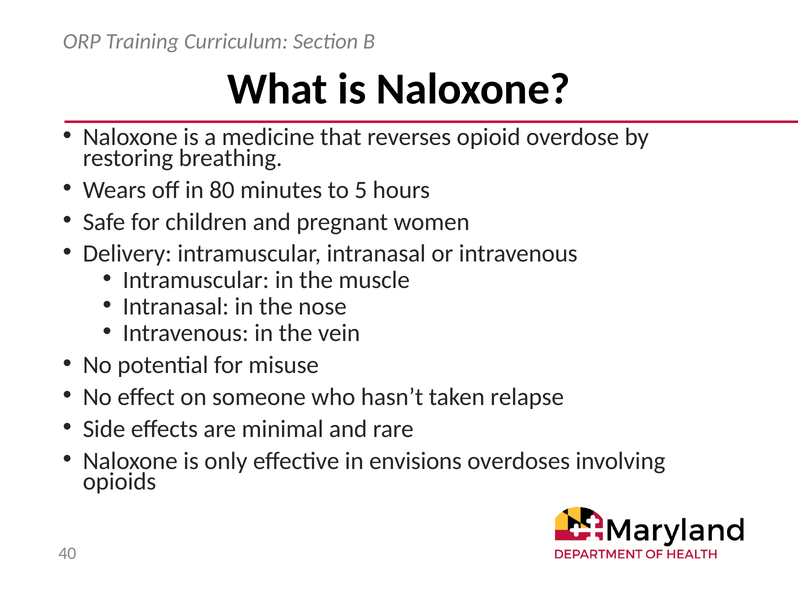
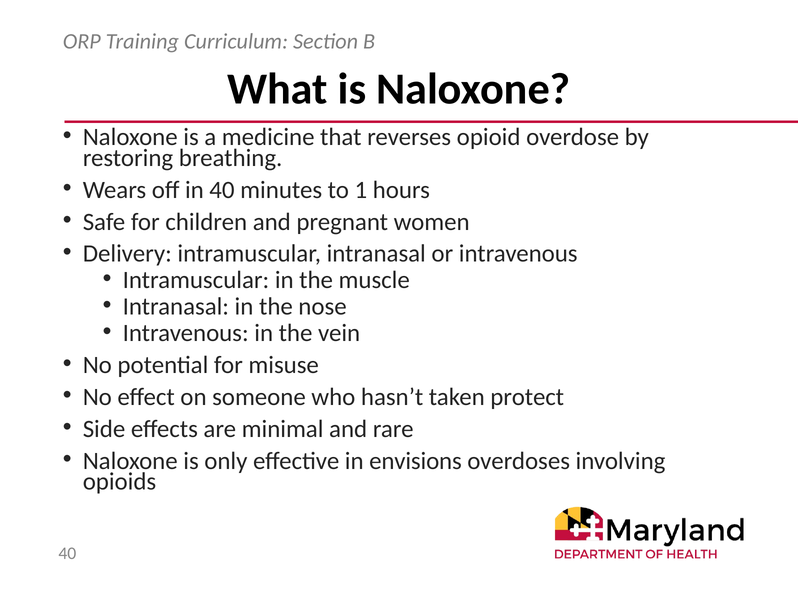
in 80: 80 -> 40
5: 5 -> 1
relapse: relapse -> protect
